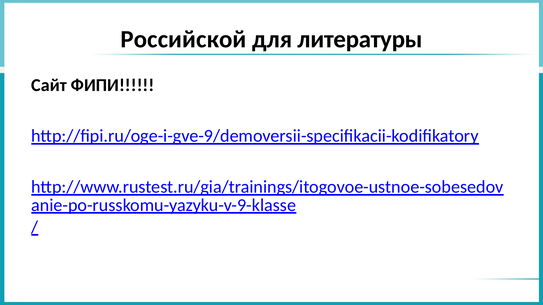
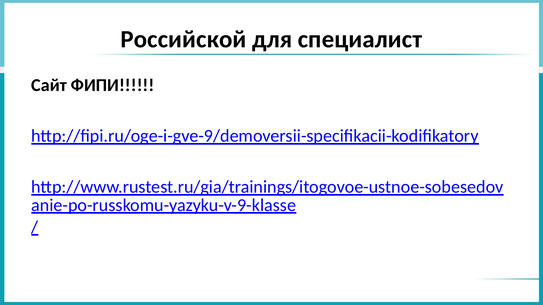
литературы: литературы -> специалист
